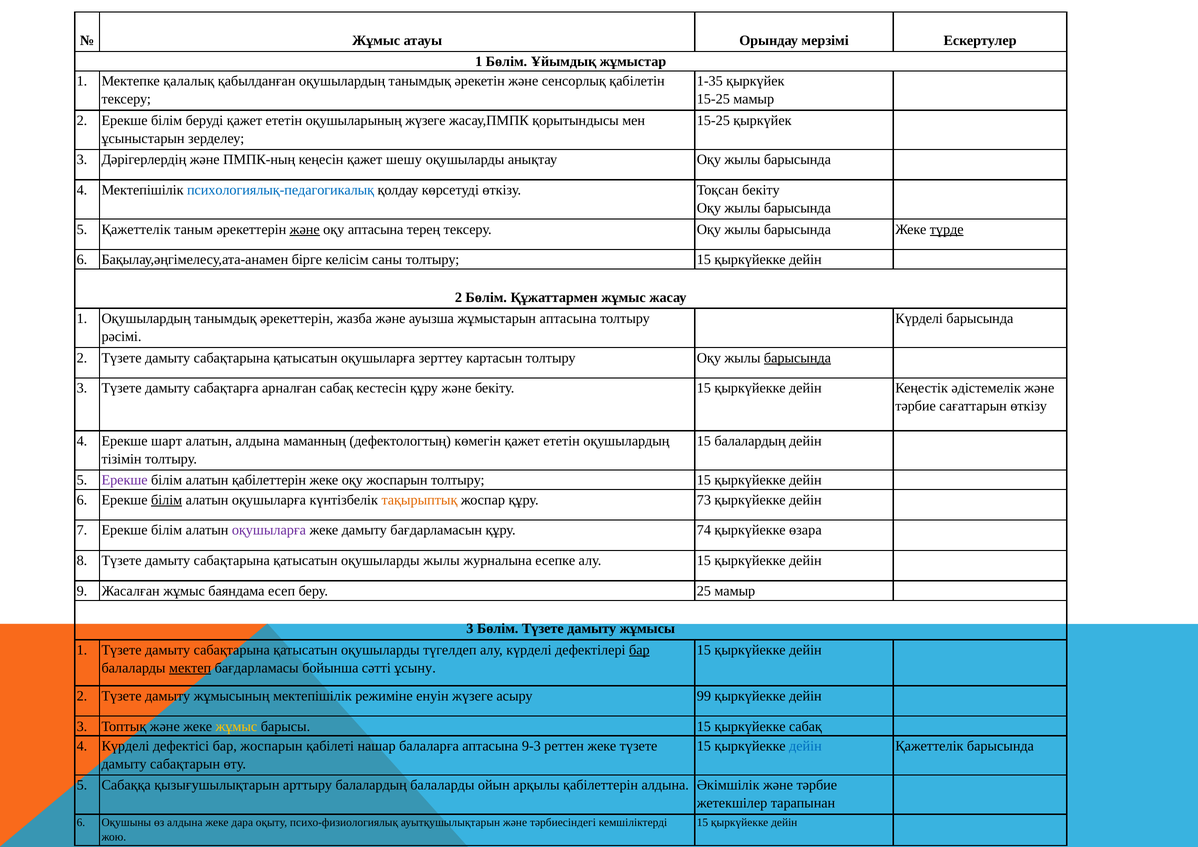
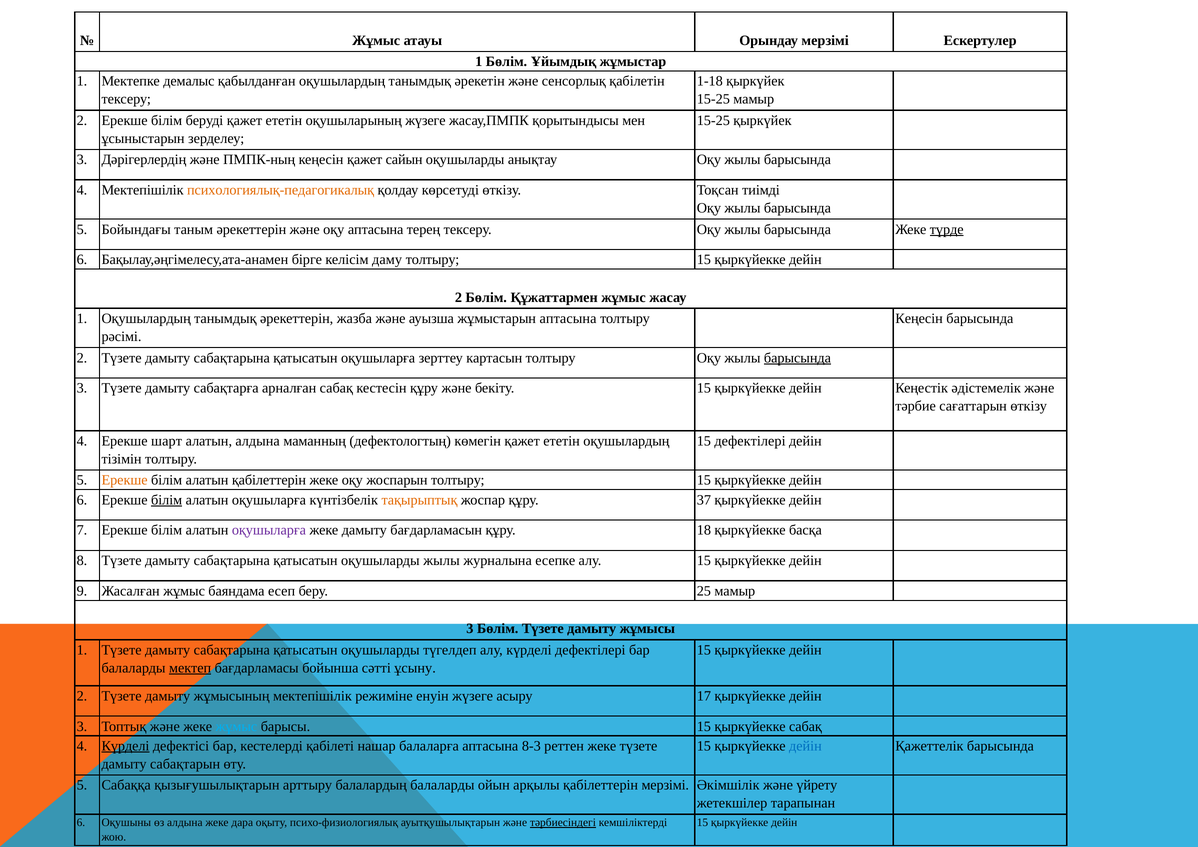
қалалық: қалалық -> демалыс
1-35: 1-35 -> 1-18
шешу: шешу -> сайын
психологиялық-педагогикалық colour: blue -> orange
Тоқсан бекіту: бекіту -> тиімді
5 Қажеттелік: Қажеттелік -> Бойындағы
және at (305, 229) underline: present -> none
саны: саны -> даму
Күрделі at (919, 319): Күрделі -> Кеңесін
15 балалардың: балалардың -> дефектілері
Ерекше at (125, 480) colour: purple -> orange
73: 73 -> 37
74: 74 -> 18
өзара: өзара -> басқа
бар at (639, 650) underline: present -> none
99: 99 -> 17
жұмыс at (236, 727) colour: yellow -> light blue
Күрделі at (125, 746) underline: none -> present
бар жоспарын: жоспарын -> кестелерді
9-3: 9-3 -> 8-3
қабілеттерін алдына: алдына -> мерзімі
Әкімшілік және тәрбие: тәрбие -> үйрету
тәрбиесіндегі underline: none -> present
